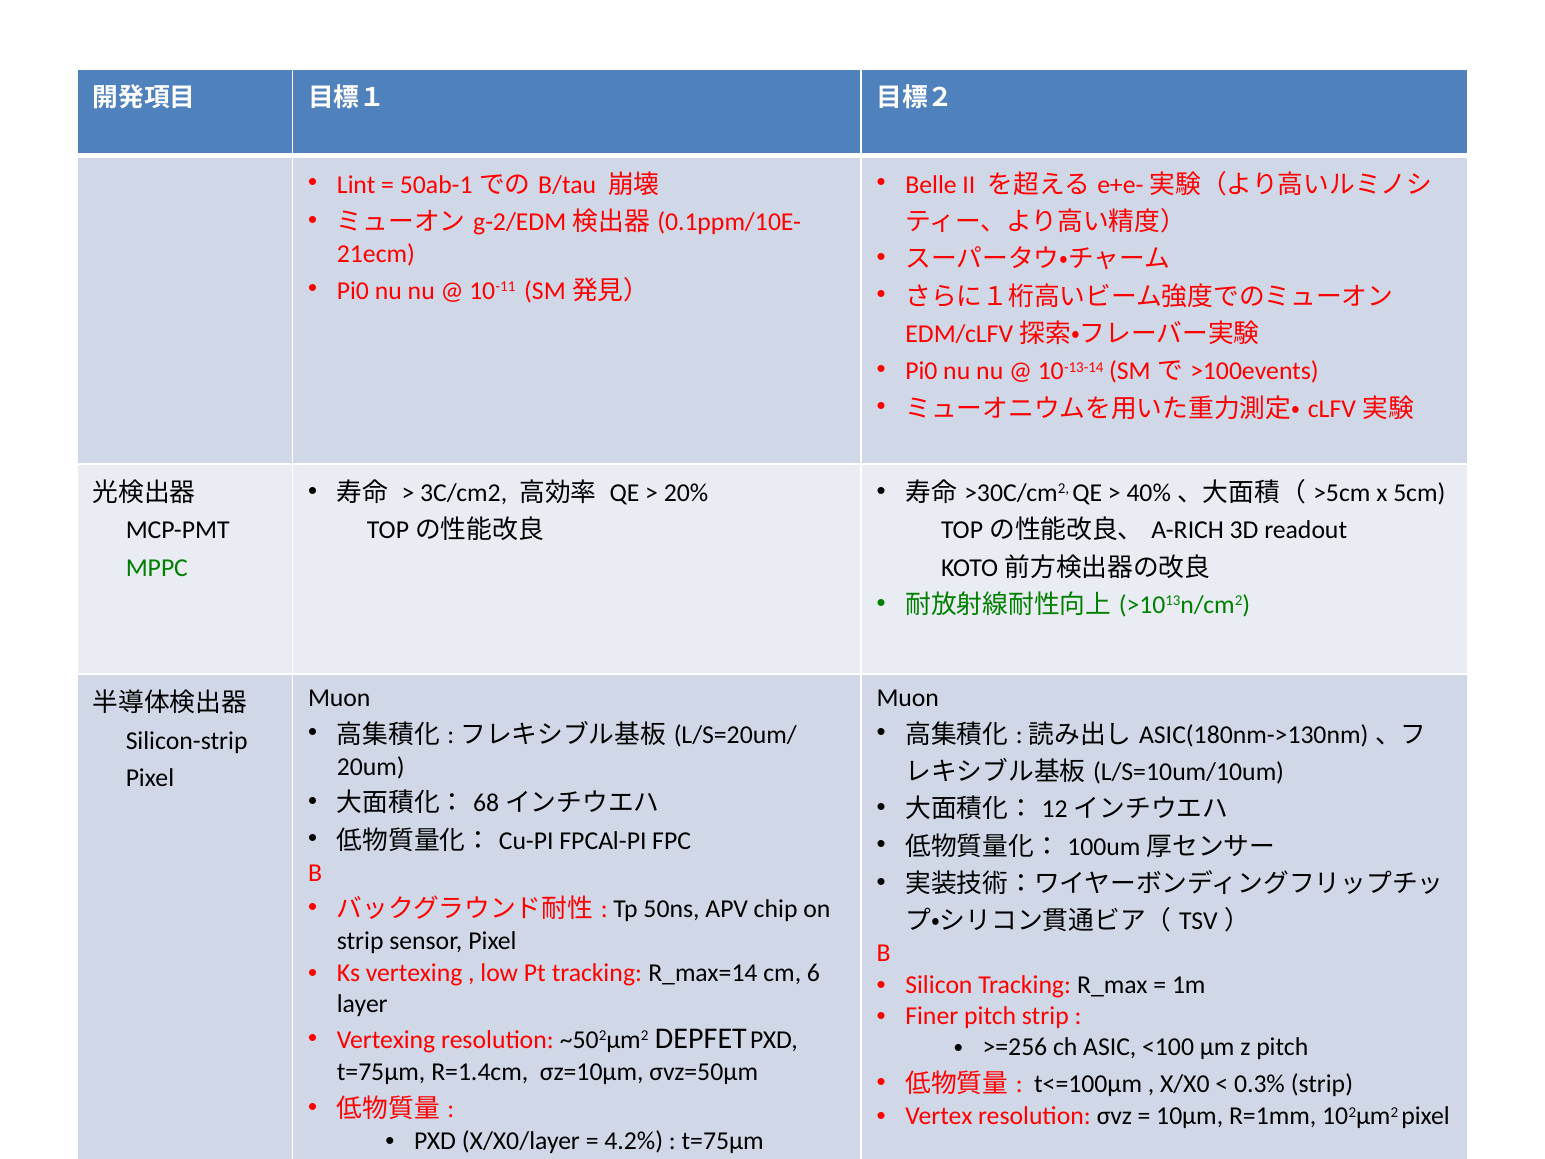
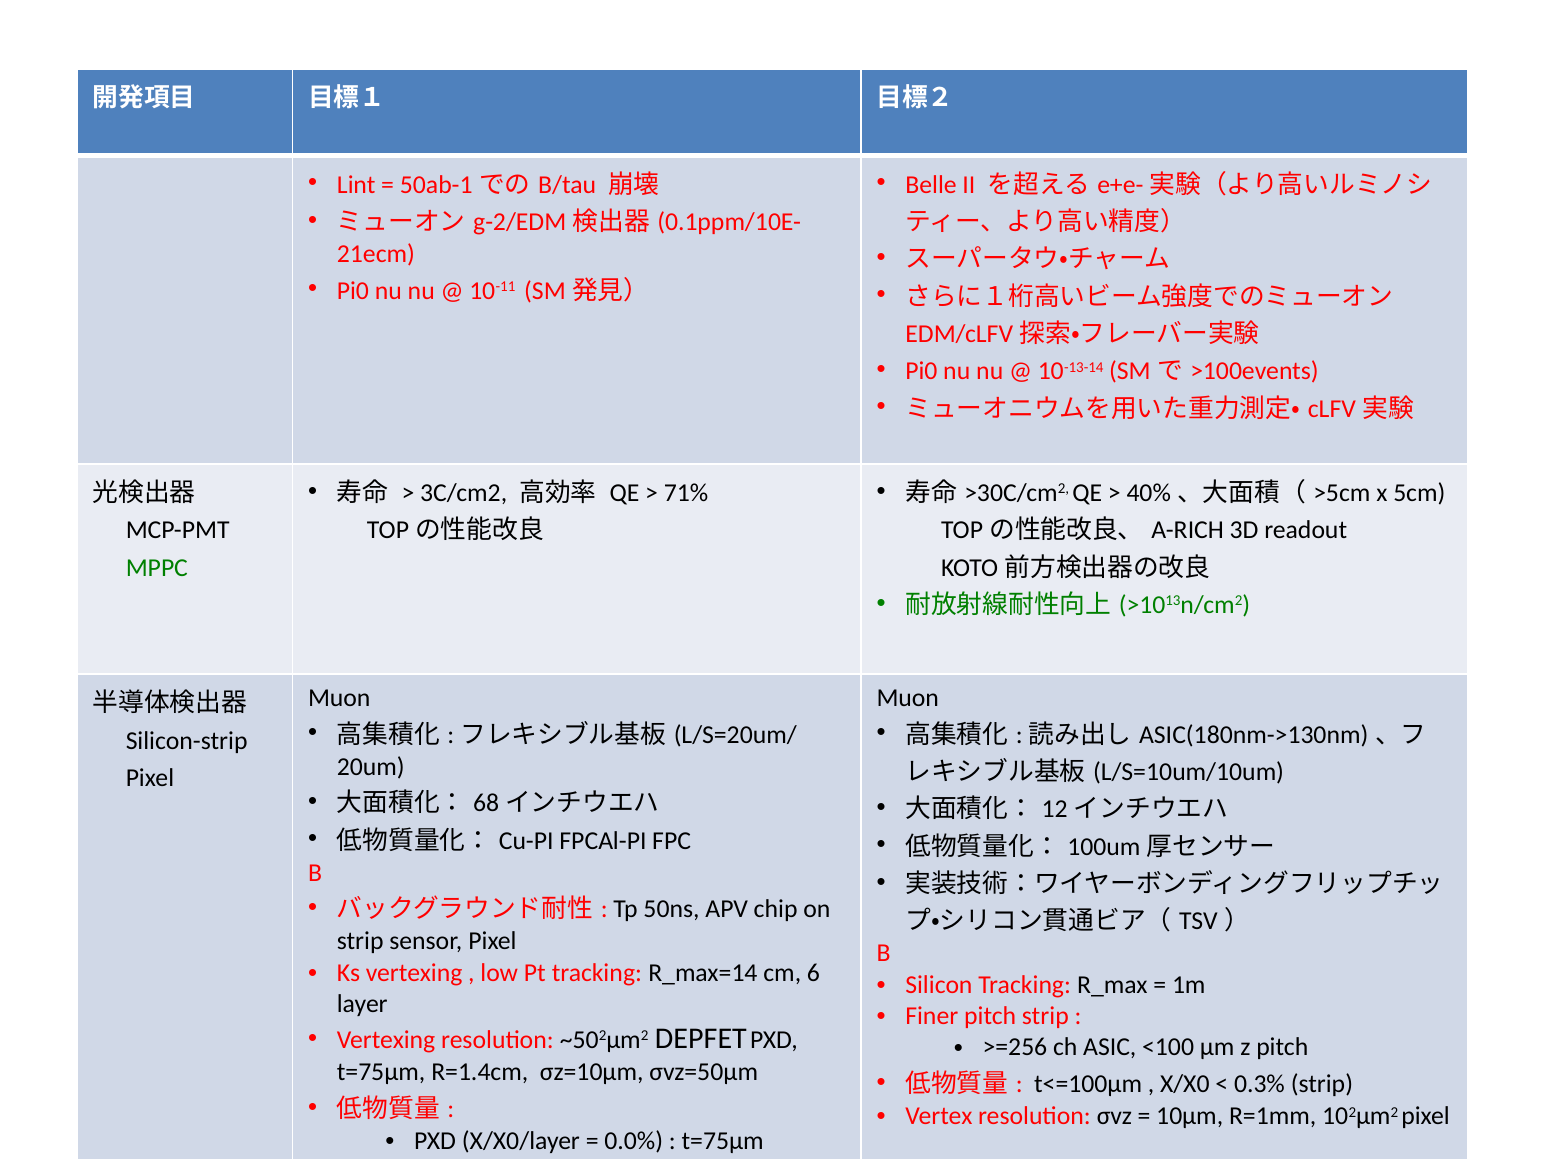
20%: 20% -> 71%
4.2%: 4.2% -> 0.0%
